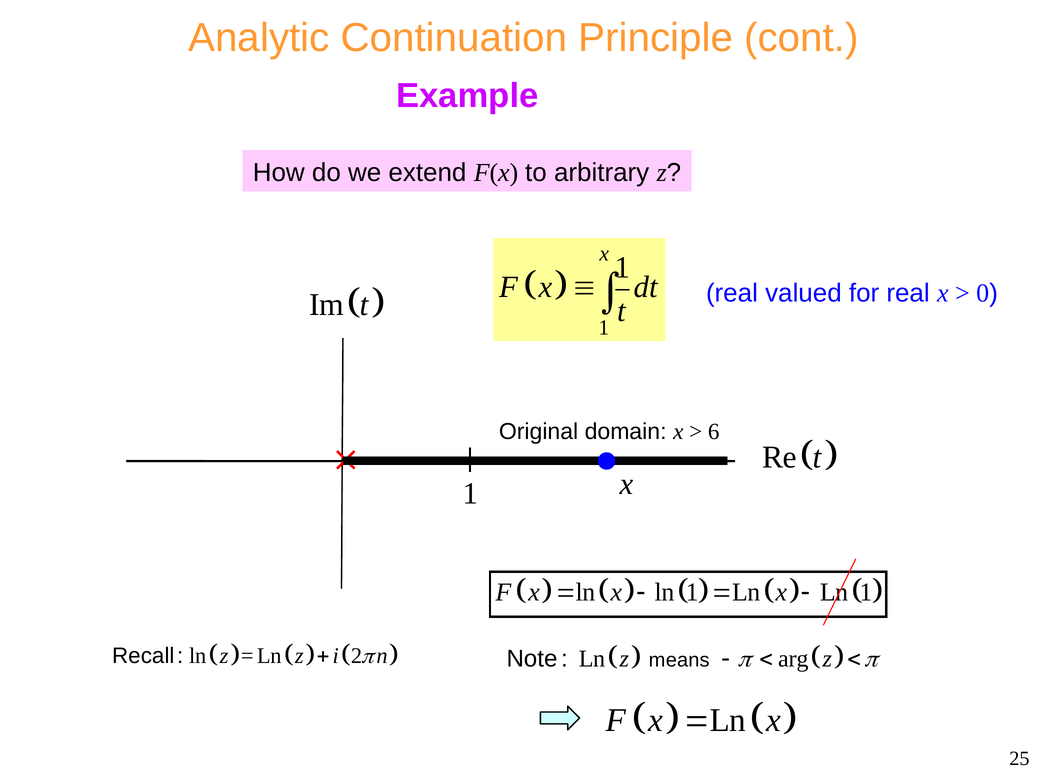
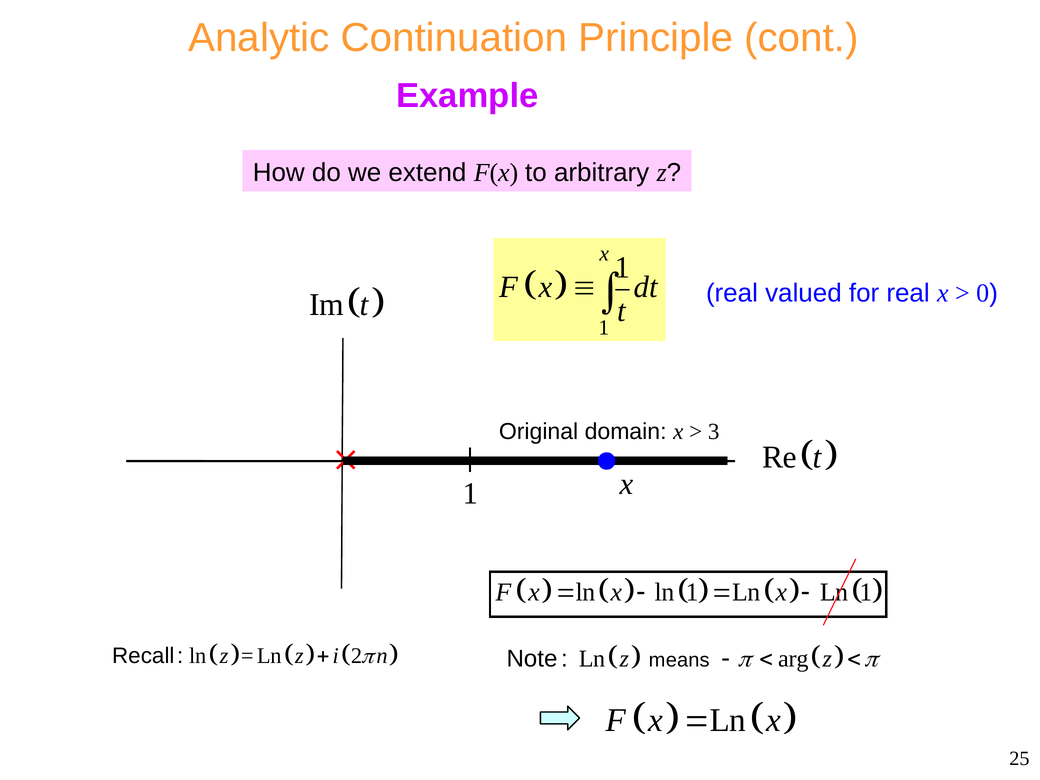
6: 6 -> 3
